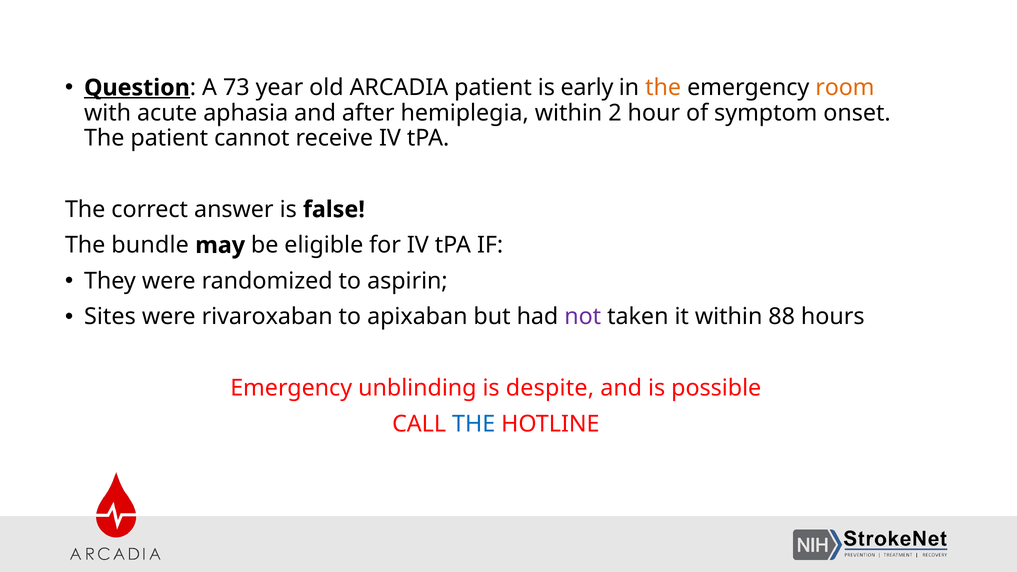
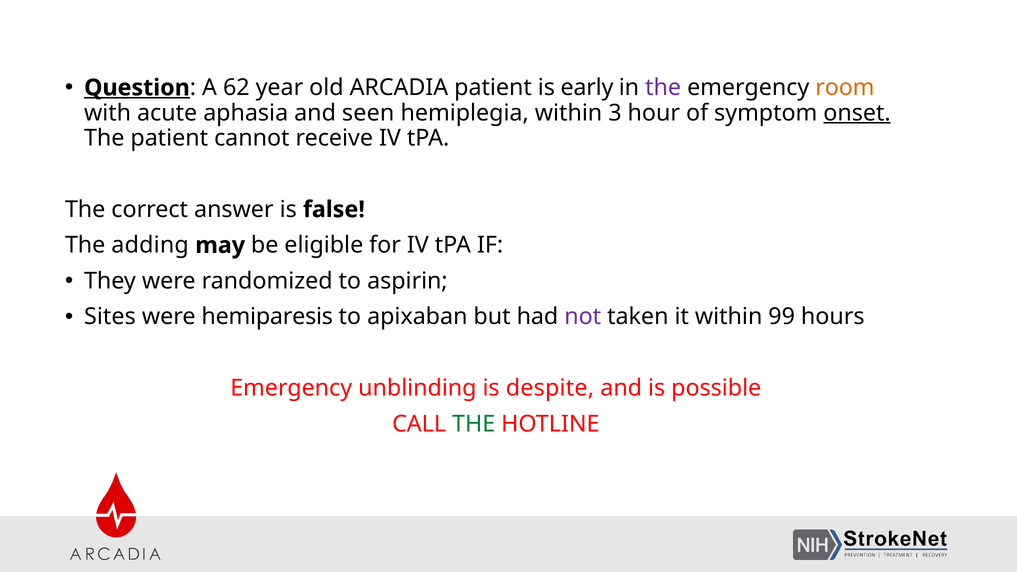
73: 73 -> 62
the at (663, 88) colour: orange -> purple
after: after -> seen
2: 2 -> 3
onset underline: none -> present
bundle: bundle -> adding
rivaroxaban: rivaroxaban -> hemiparesis
88: 88 -> 99
THE at (474, 424) colour: blue -> green
